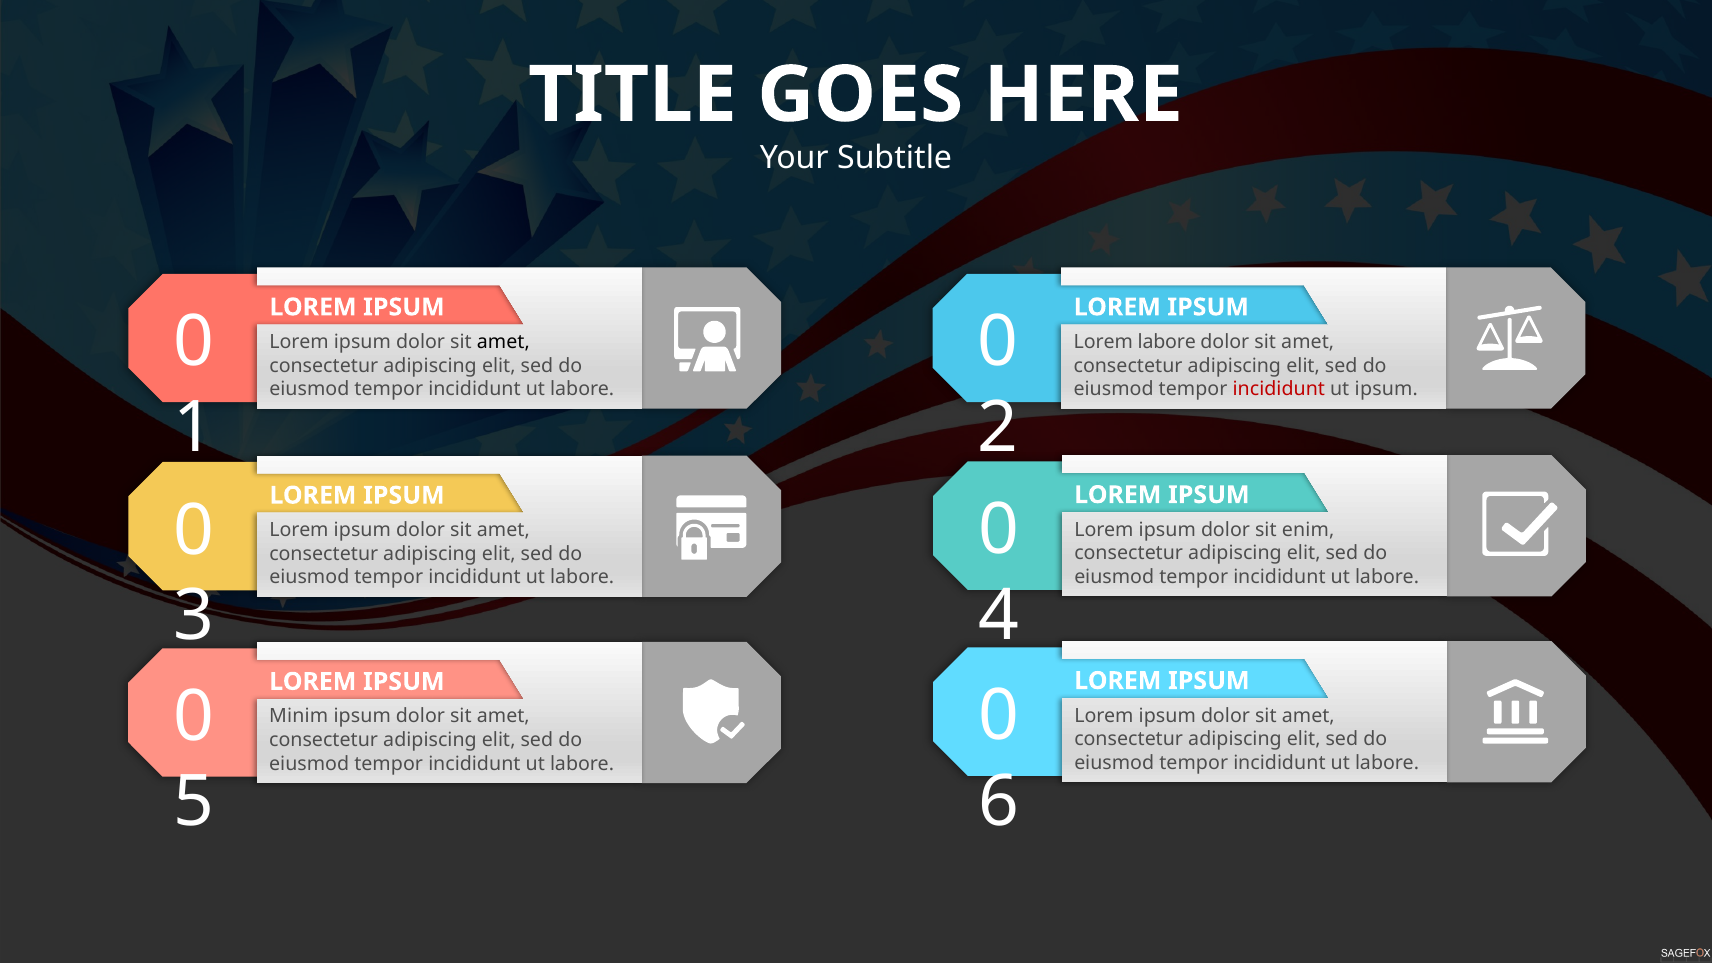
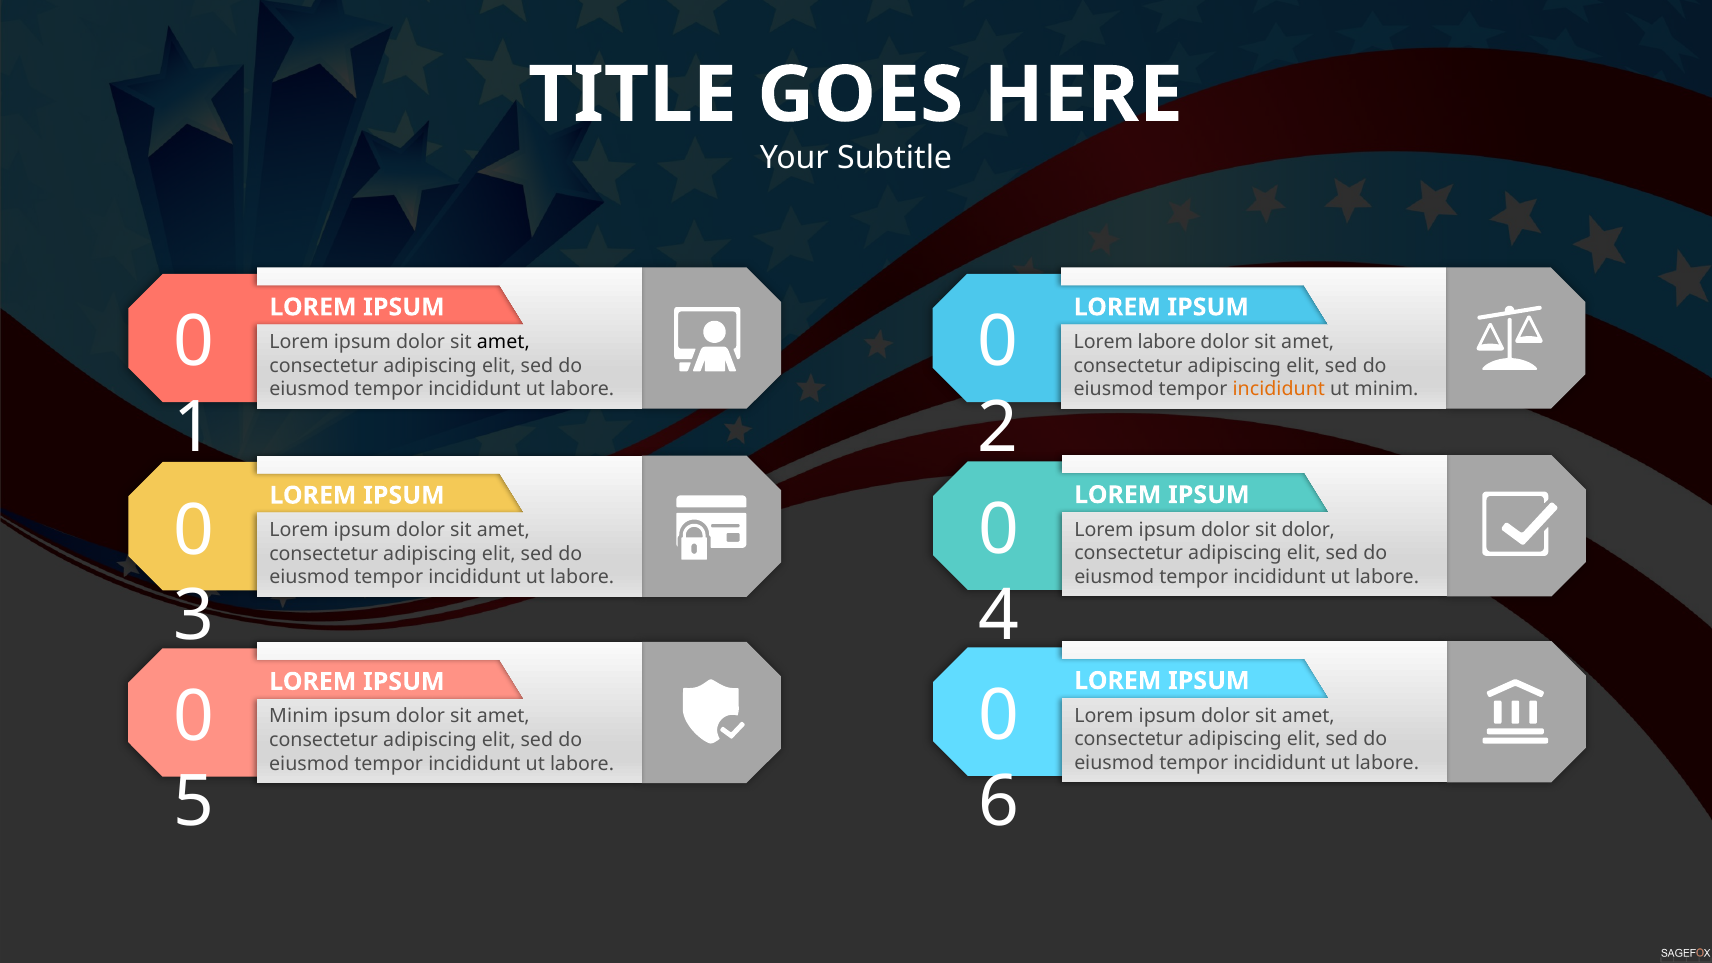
incididunt at (1279, 389) colour: red -> orange
ut ipsum: ipsum -> minim
sit enim: enim -> dolor
